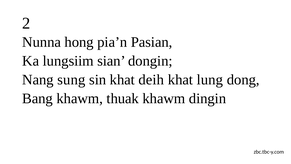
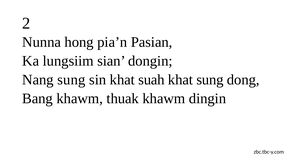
deih: deih -> suah
khat lung: lung -> sung
